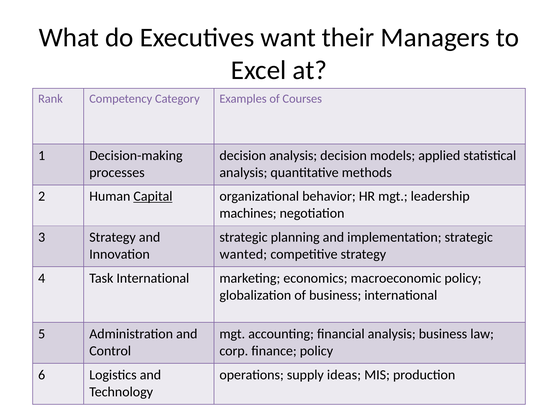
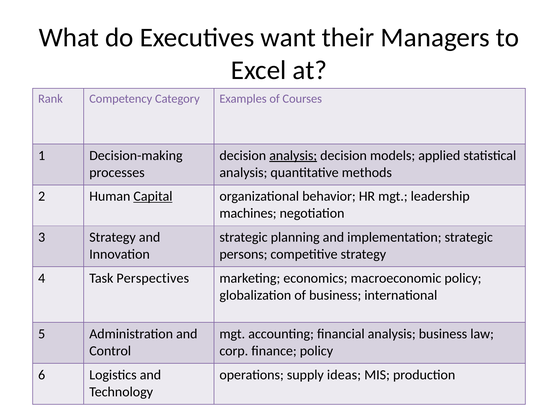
analysis at (293, 156) underline: none -> present
wanted: wanted -> persons
Task International: International -> Perspectives
